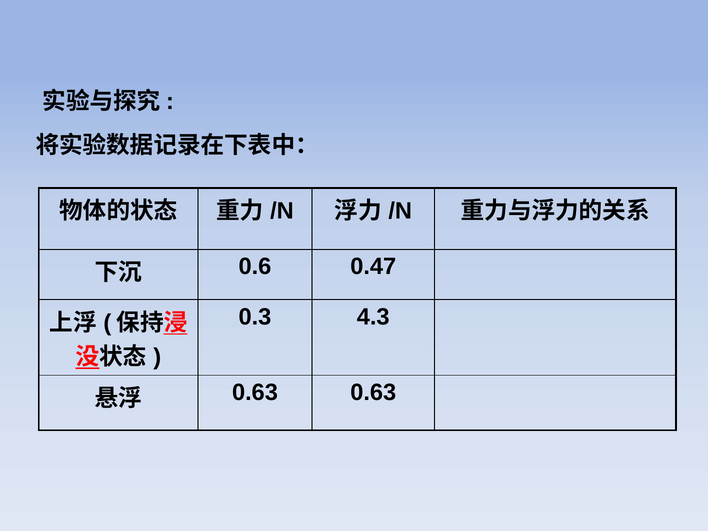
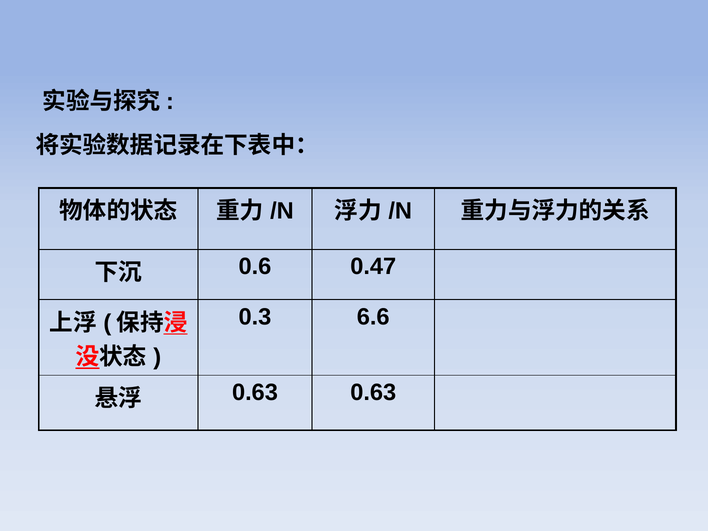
4.3: 4.3 -> 6.6
